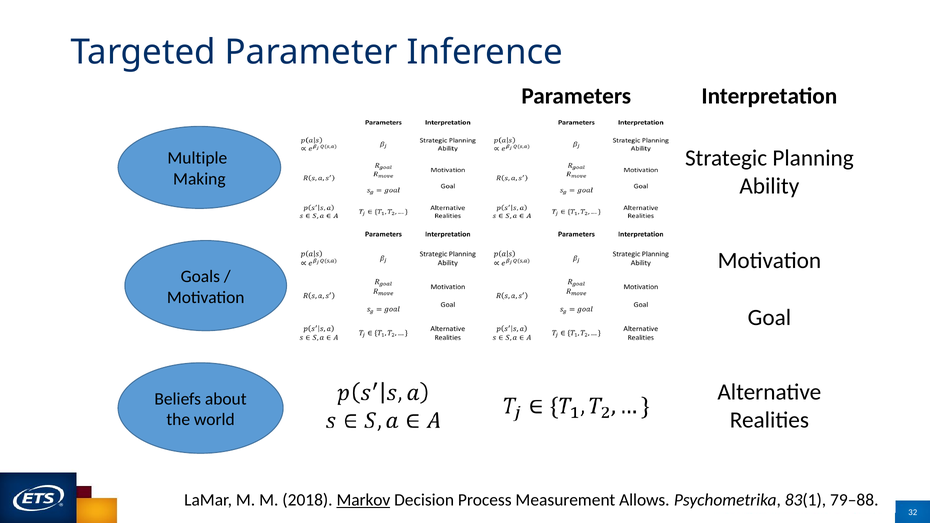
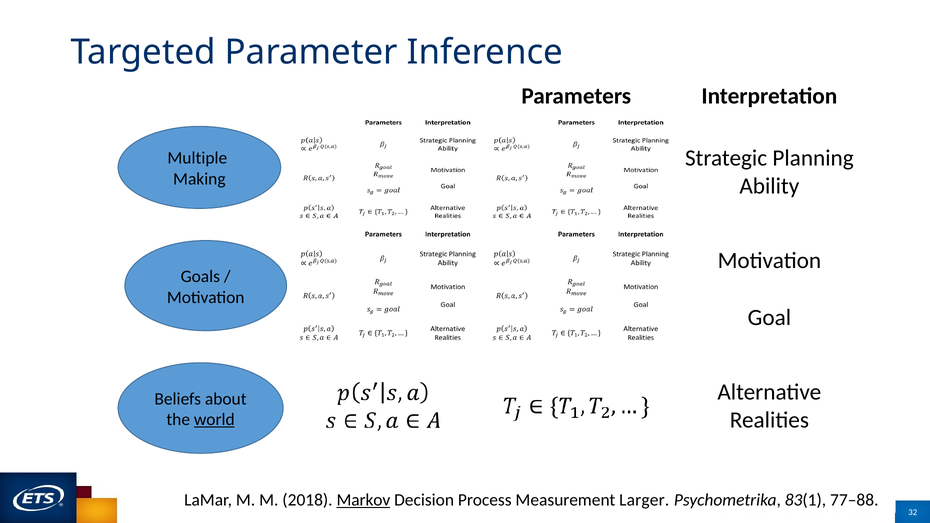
world underline: none -> present
Allows: Allows -> Larger
79–88: 79–88 -> 77–88
